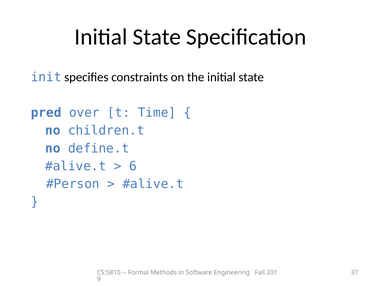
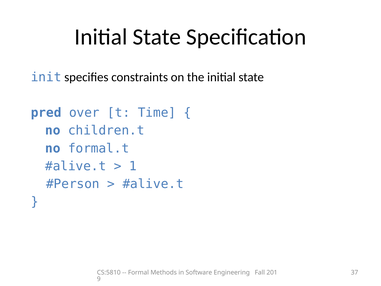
define.t: define.t -> formal.t
6: 6 -> 1
